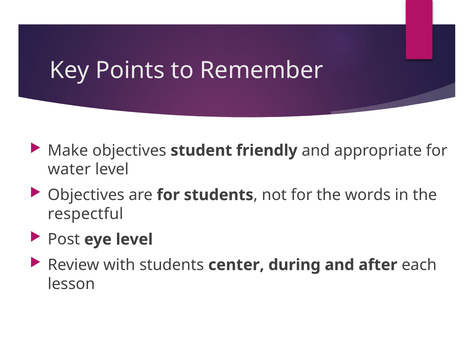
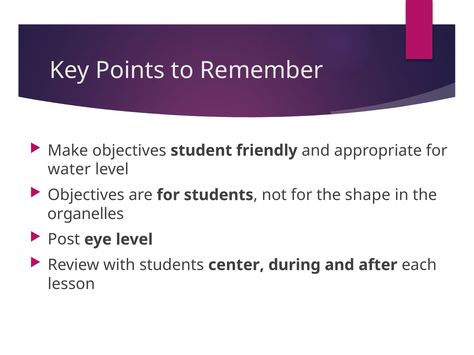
words: words -> shape
respectful: respectful -> organelles
